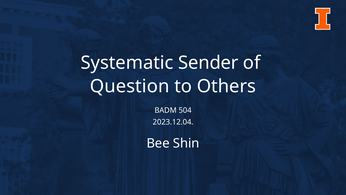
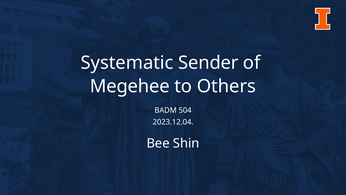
Question: Question -> Megehee
